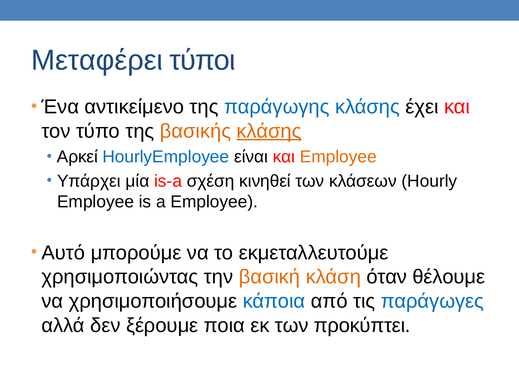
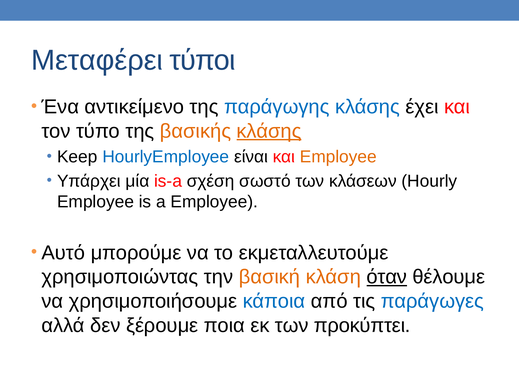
Αρκεί: Αρκεί -> Keep
κινηθεί: κινηθεί -> σωστό
όταν underline: none -> present
